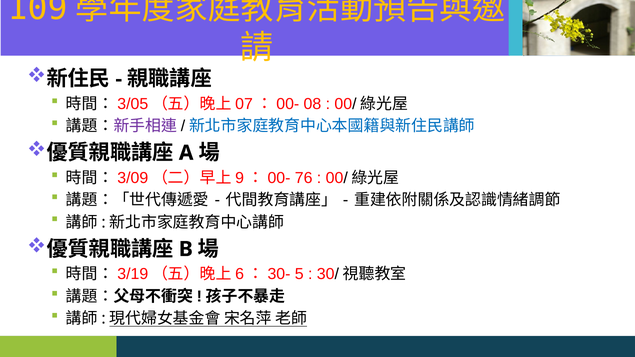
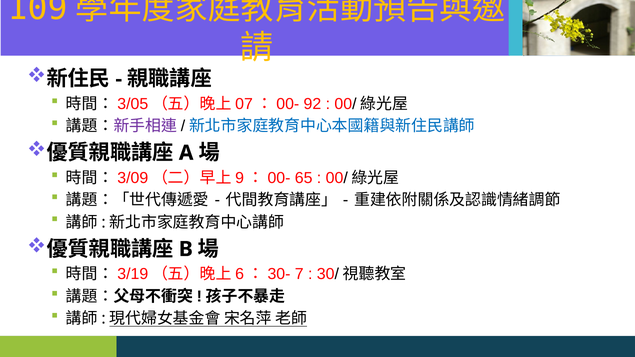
08: 08 -> 92
76: 76 -> 65
5: 5 -> 7
